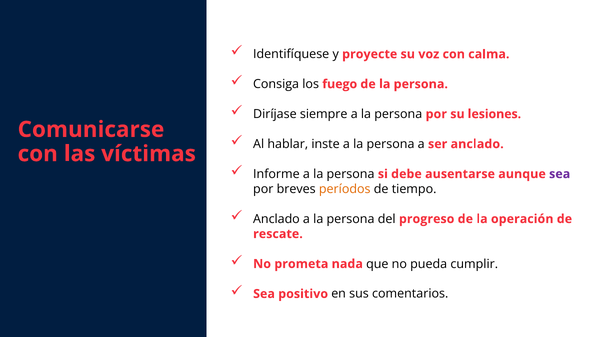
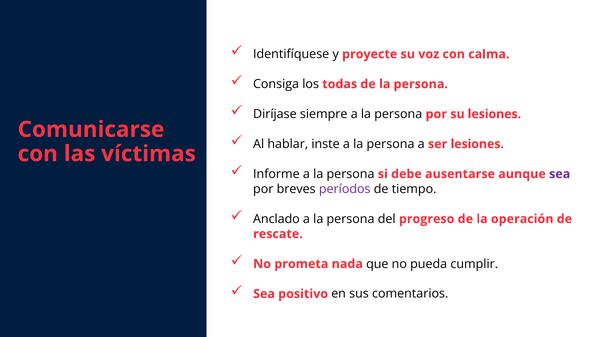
fuego: fuego -> todas
ser anclado: anclado -> lesiones
períodos colour: orange -> purple
